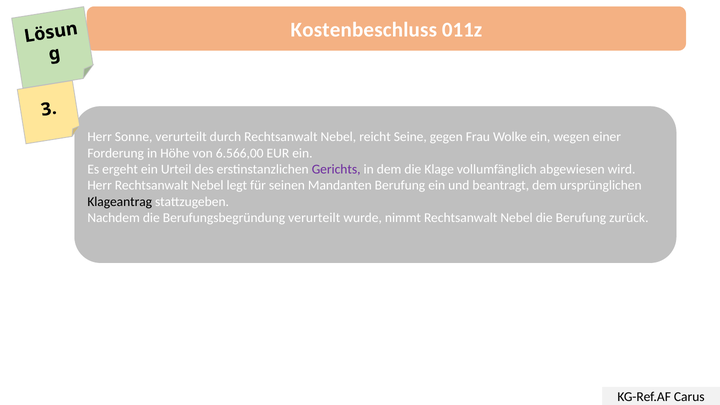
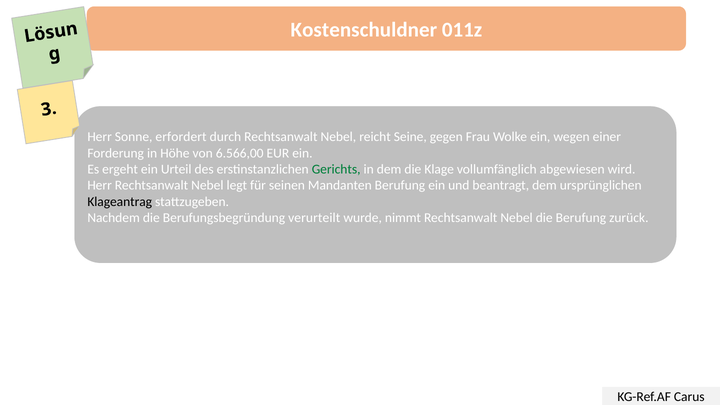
Kostenbeschluss: Kostenbeschluss -> Kostenschuldner
Sonne verurteilt: verurteilt -> erfordert
Gerichts colour: purple -> green
